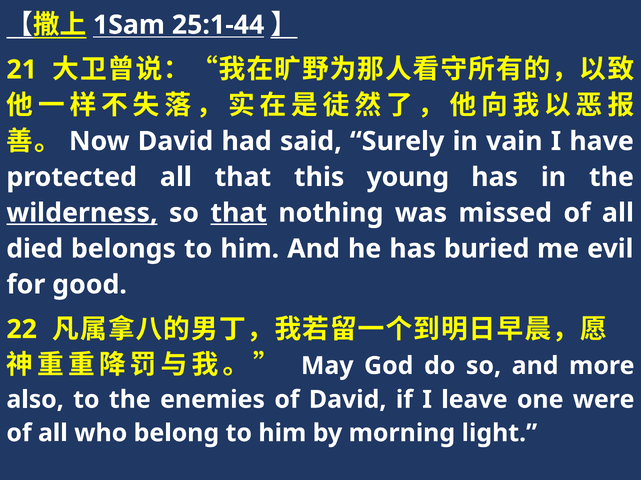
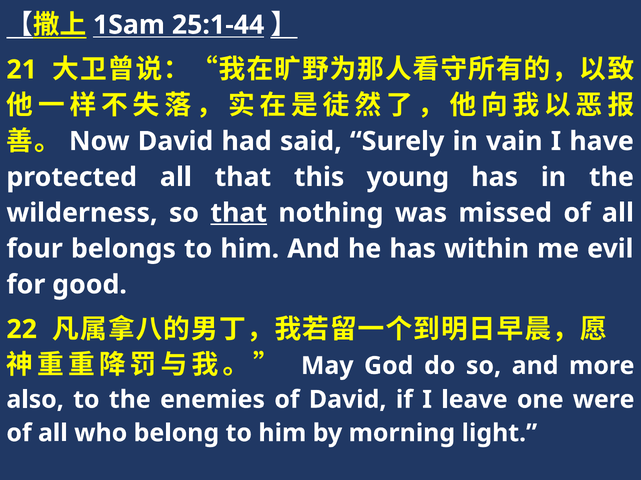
wilderness underline: present -> none
died: died -> four
buried: buried -> within
